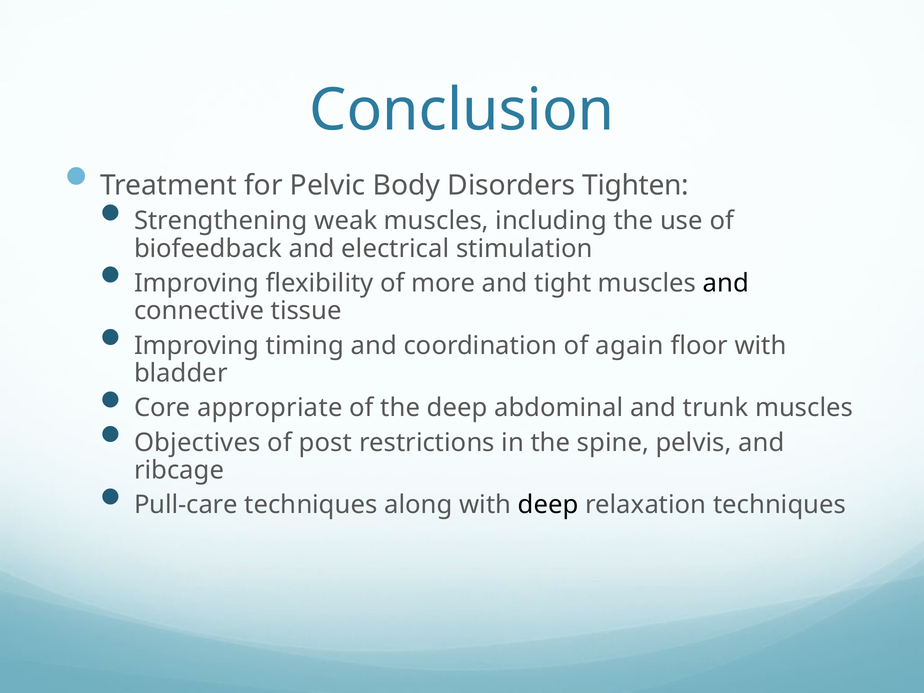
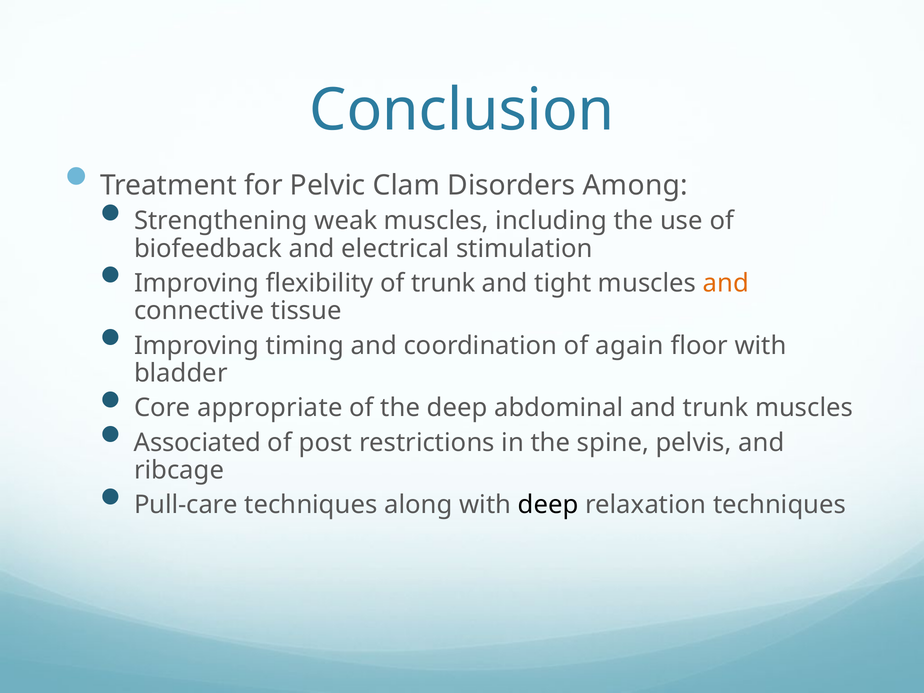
Body: Body -> Clam
Tighten: Tighten -> Among
of more: more -> trunk
and at (726, 283) colour: black -> orange
Objectives: Objectives -> Associated
